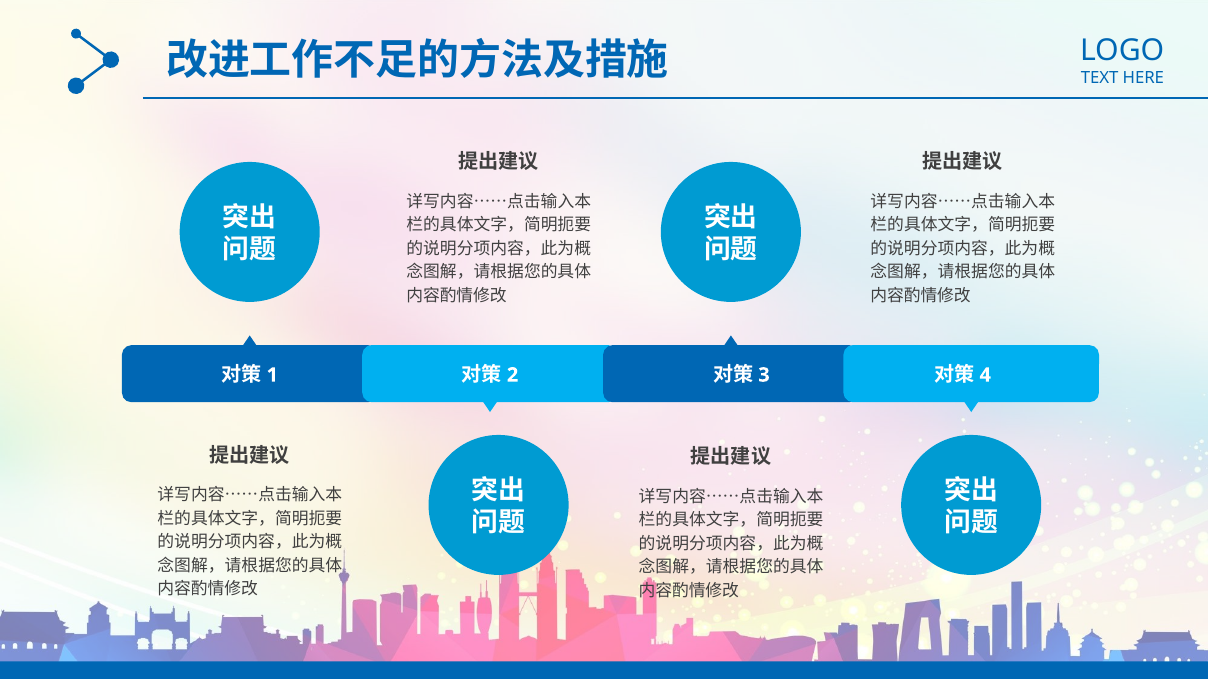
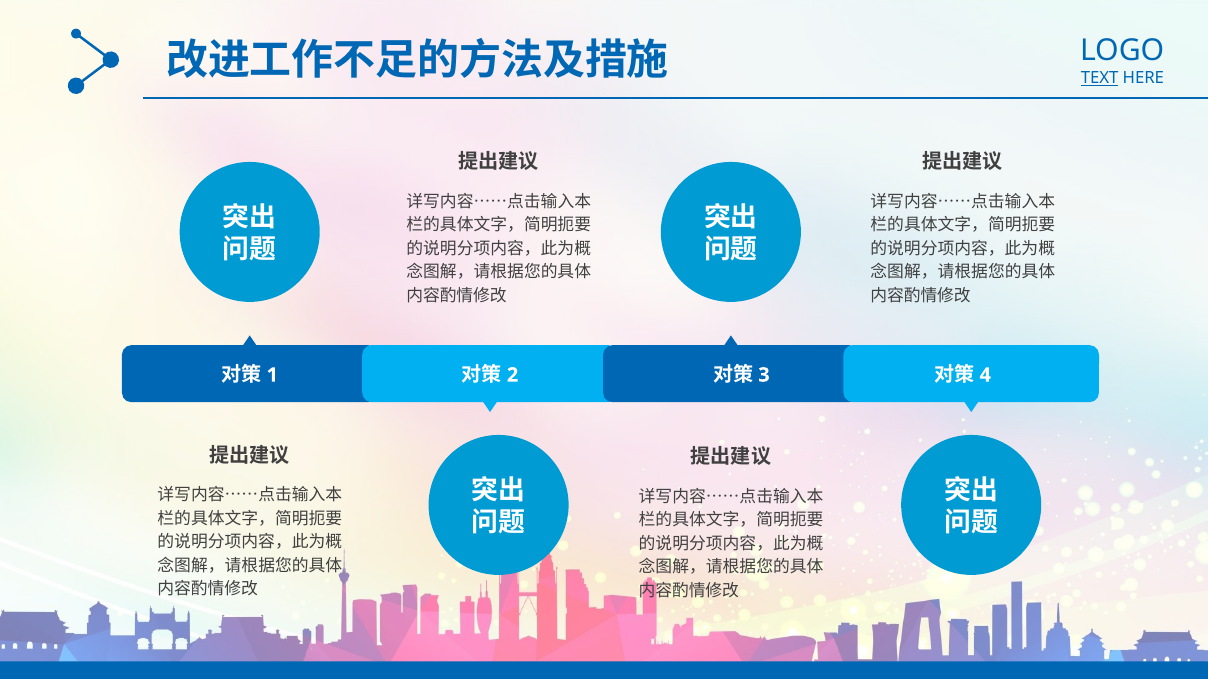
TEXT underline: none -> present
